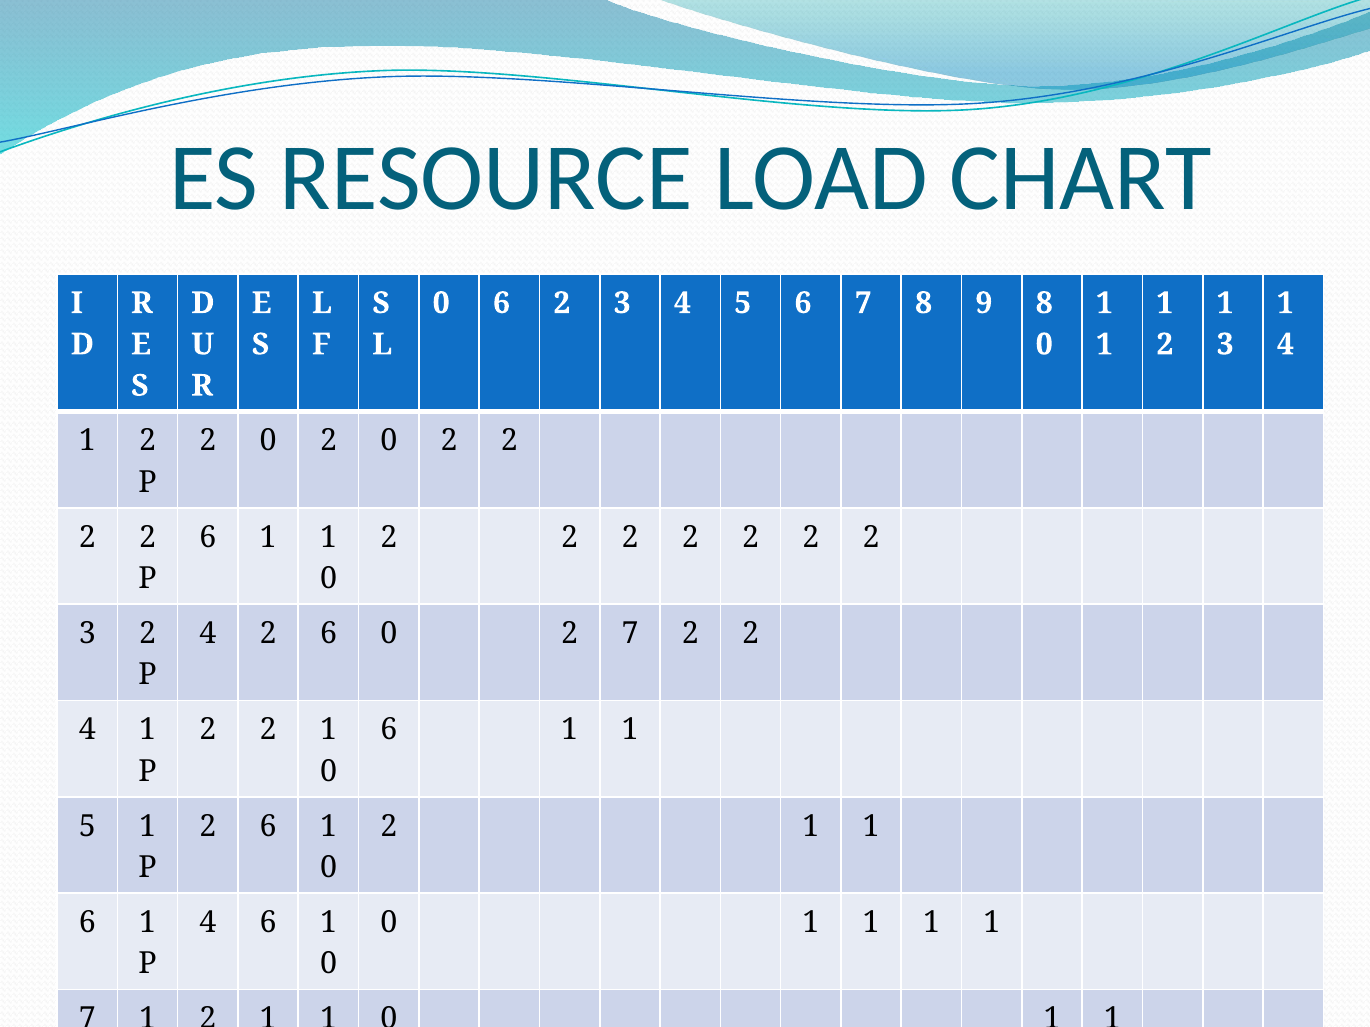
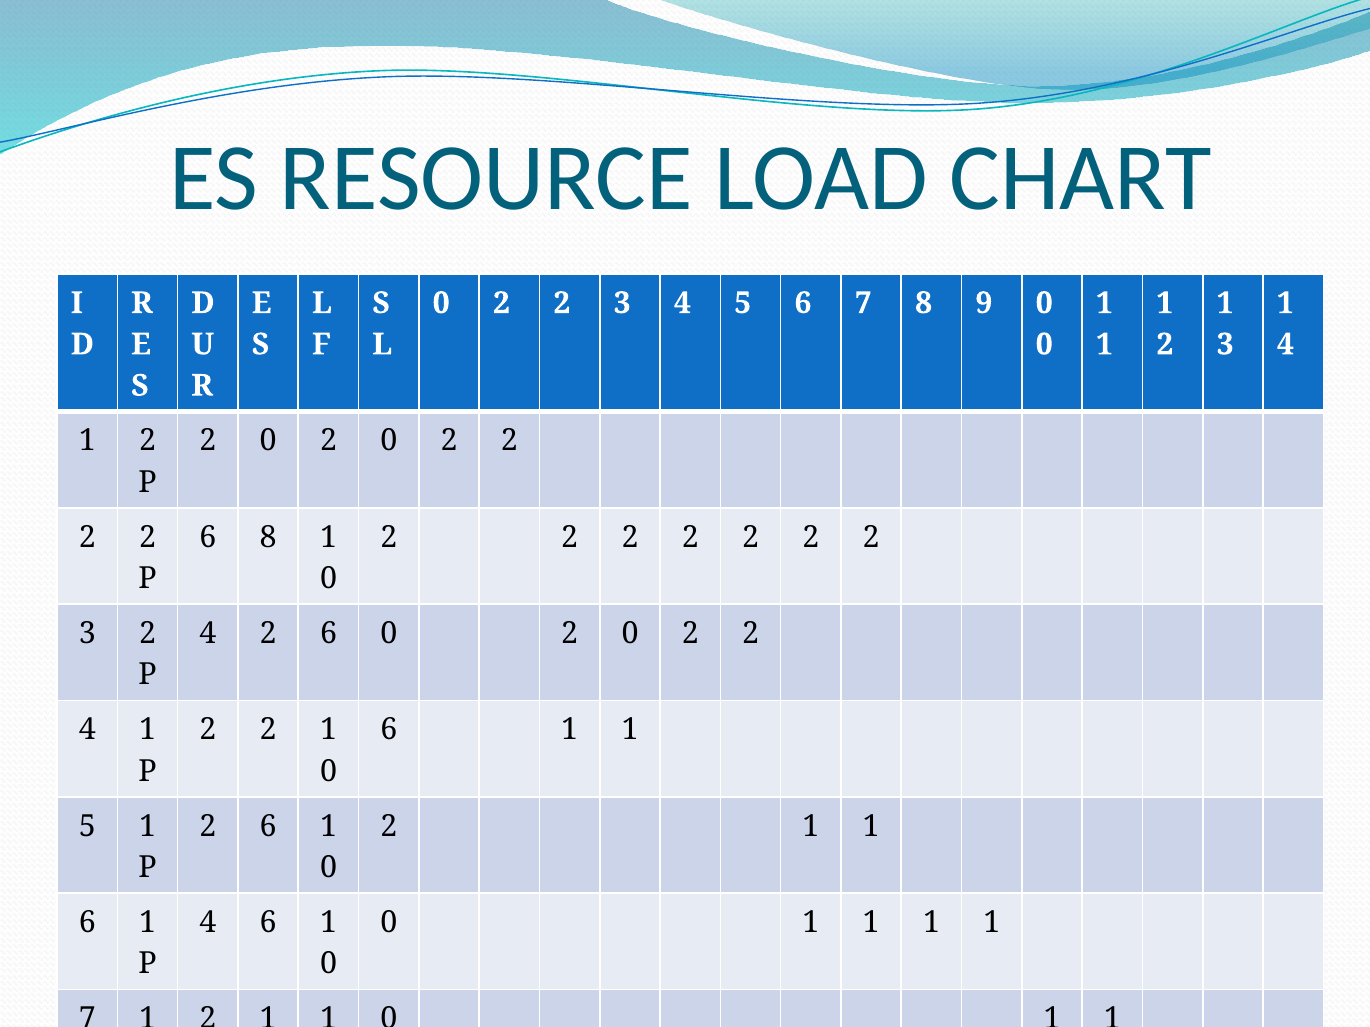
6 at (501, 303): 6 -> 2
9 8: 8 -> 0
1 at (268, 537): 1 -> 8
6 0 2 7: 7 -> 0
